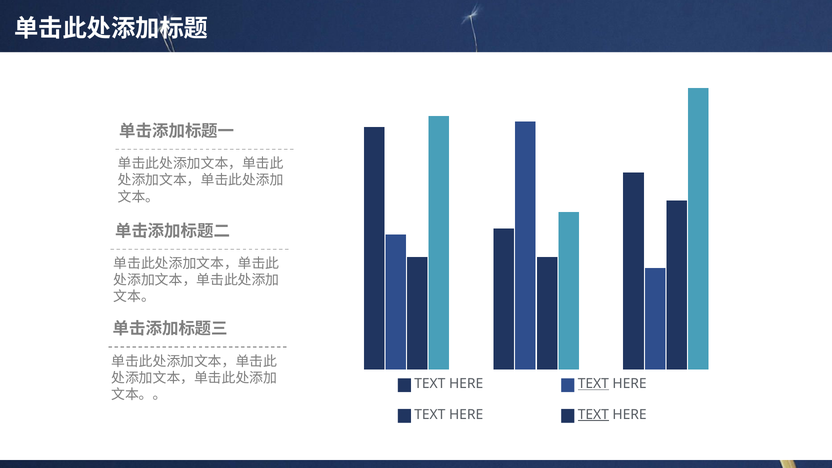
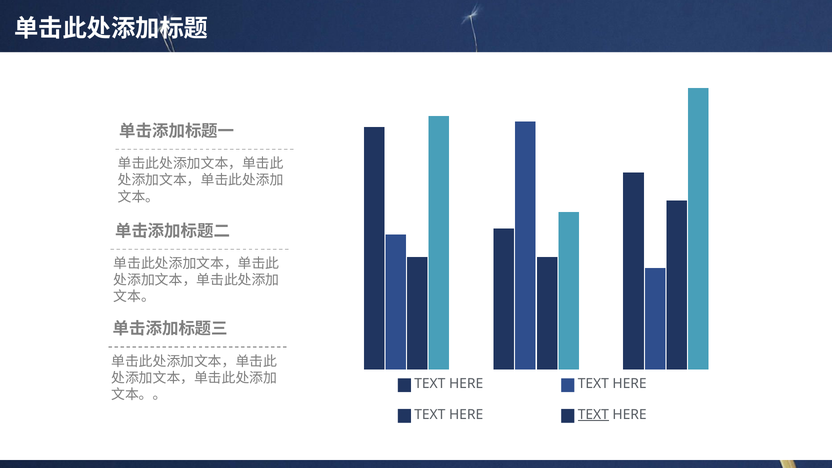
TEXT at (593, 384) underline: present -> none
